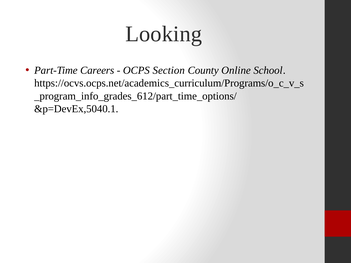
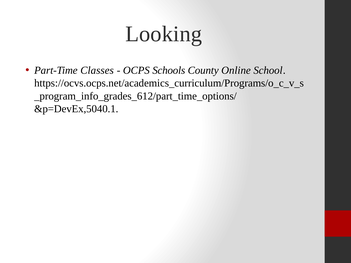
Careers: Careers -> Classes
Section: Section -> Schools
